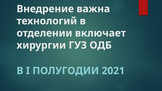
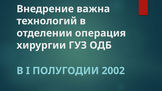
включает: включает -> операция
2021: 2021 -> 2002
